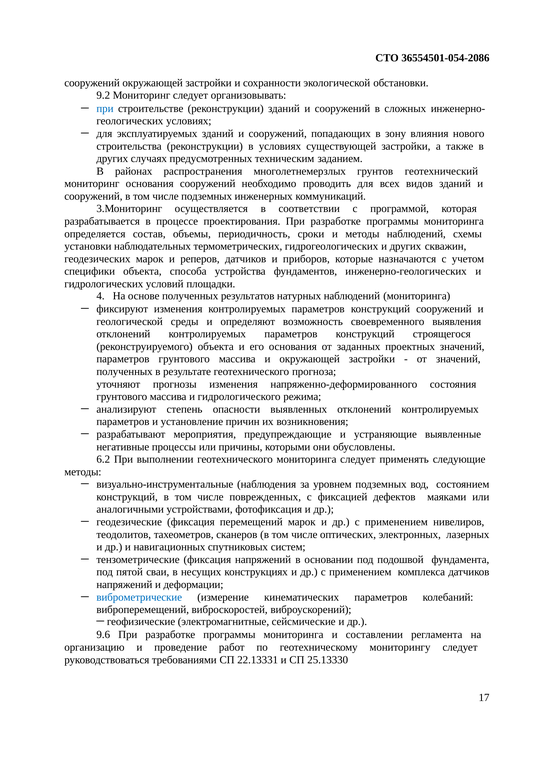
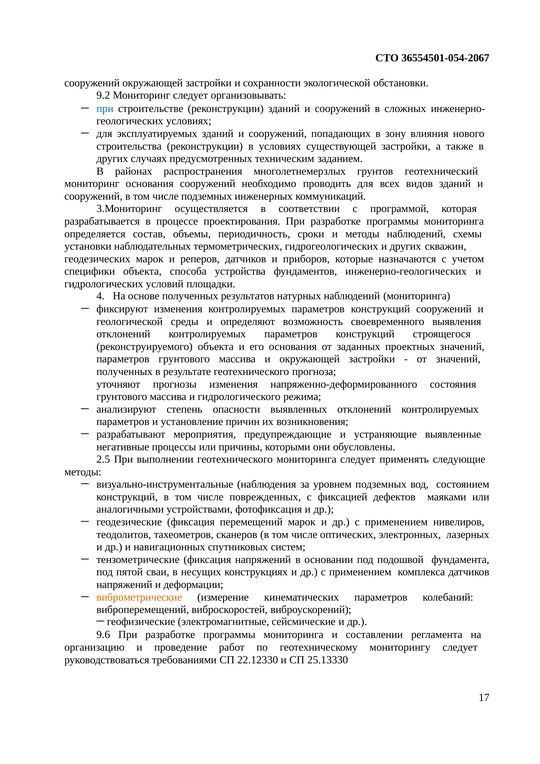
36554501-054-2086: 36554501-054-2086 -> 36554501-054-2067
6.2: 6.2 -> 2.5
виброметрические colour: blue -> orange
22.13331: 22.13331 -> 22.12330
